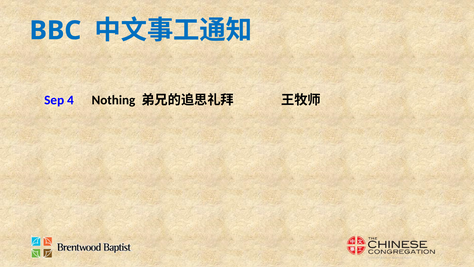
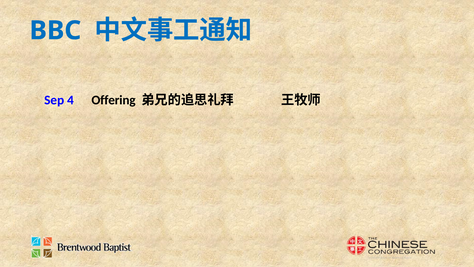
Nothing: Nothing -> Offering
